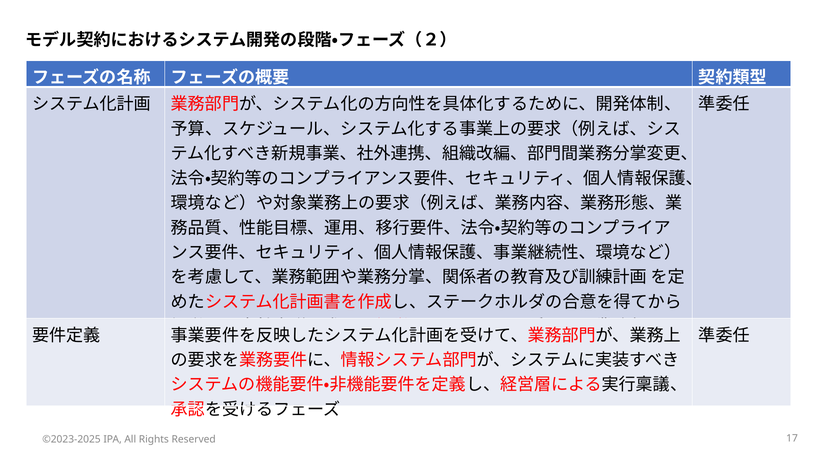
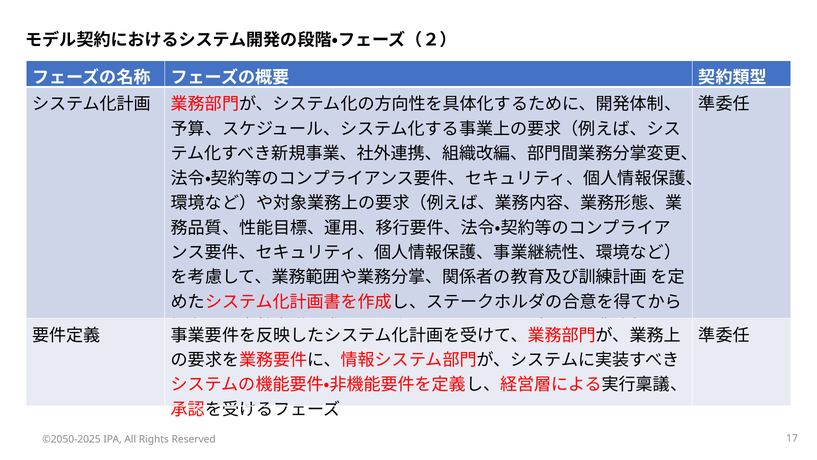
©2023-2025: ©2023-2025 -> ©2050-2025
